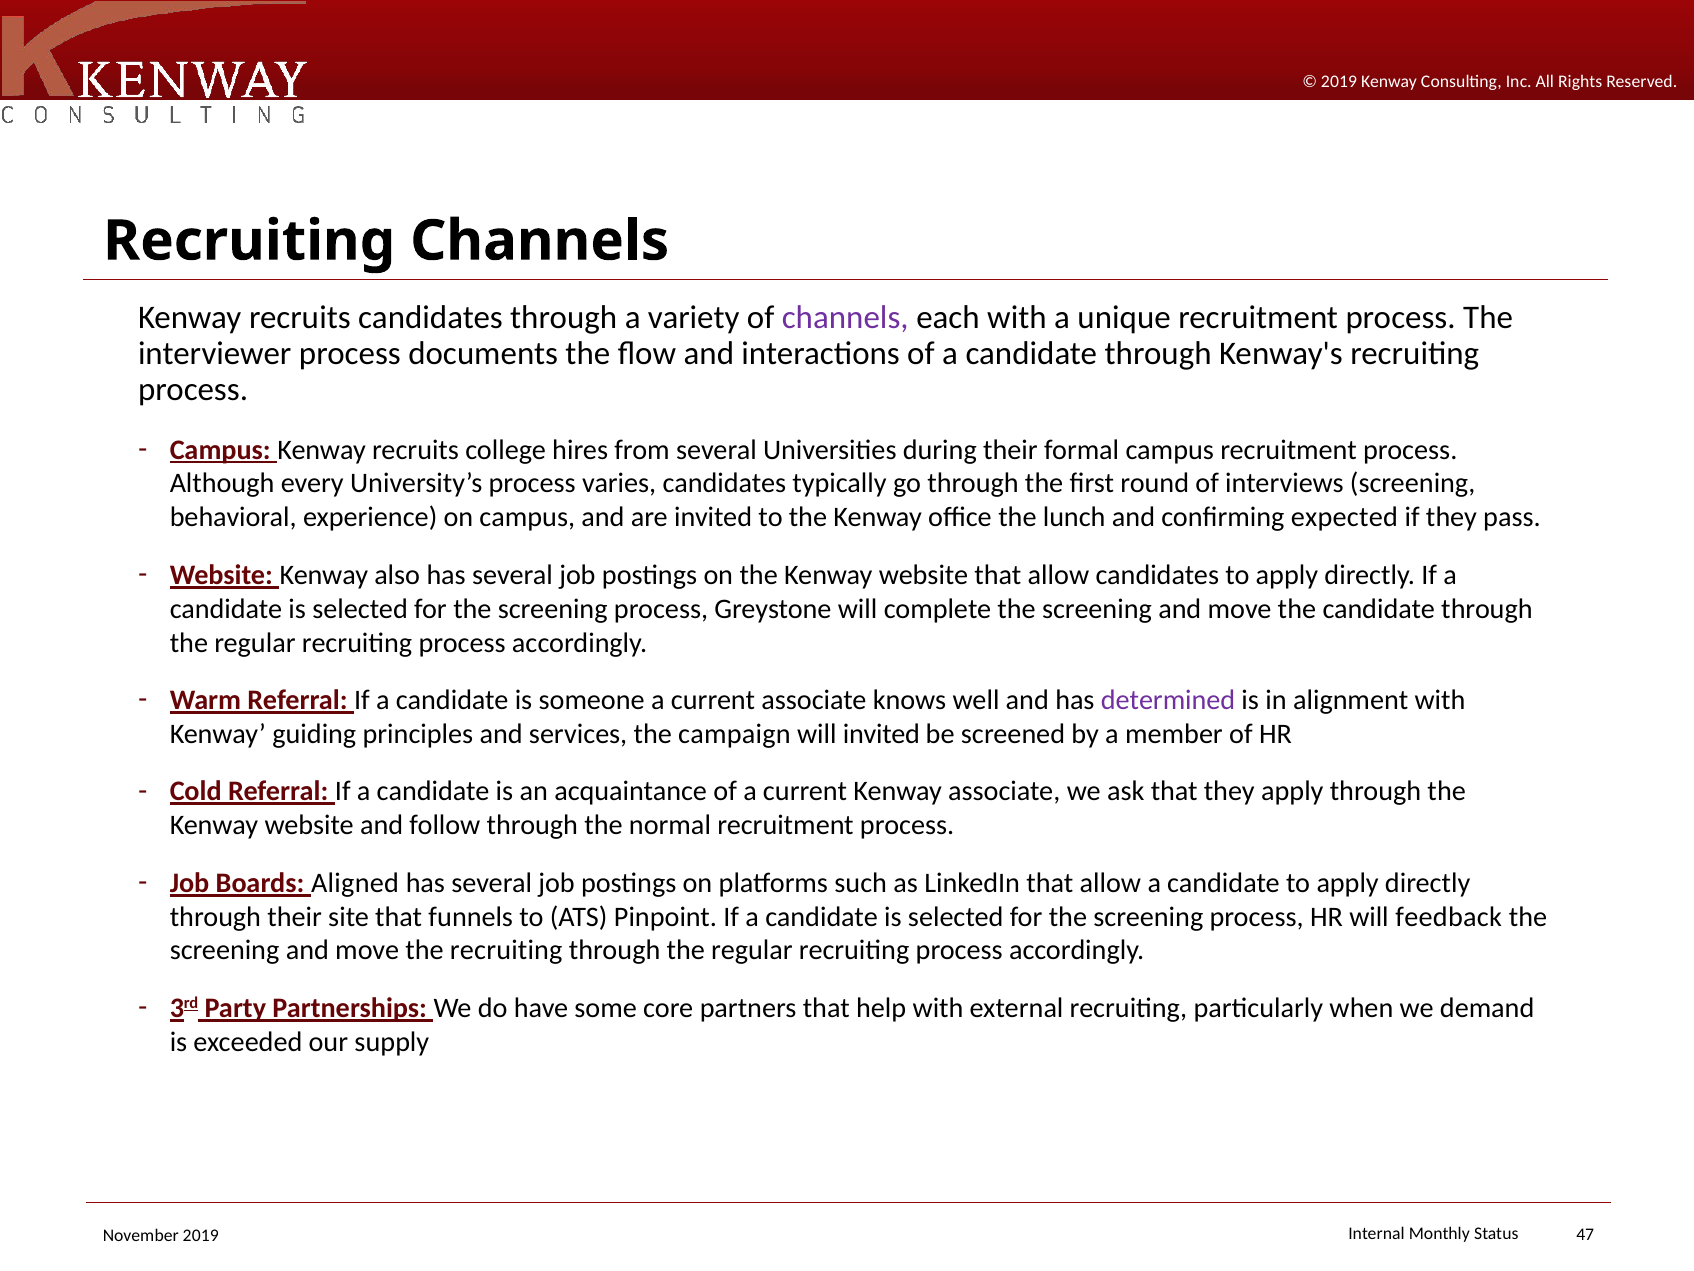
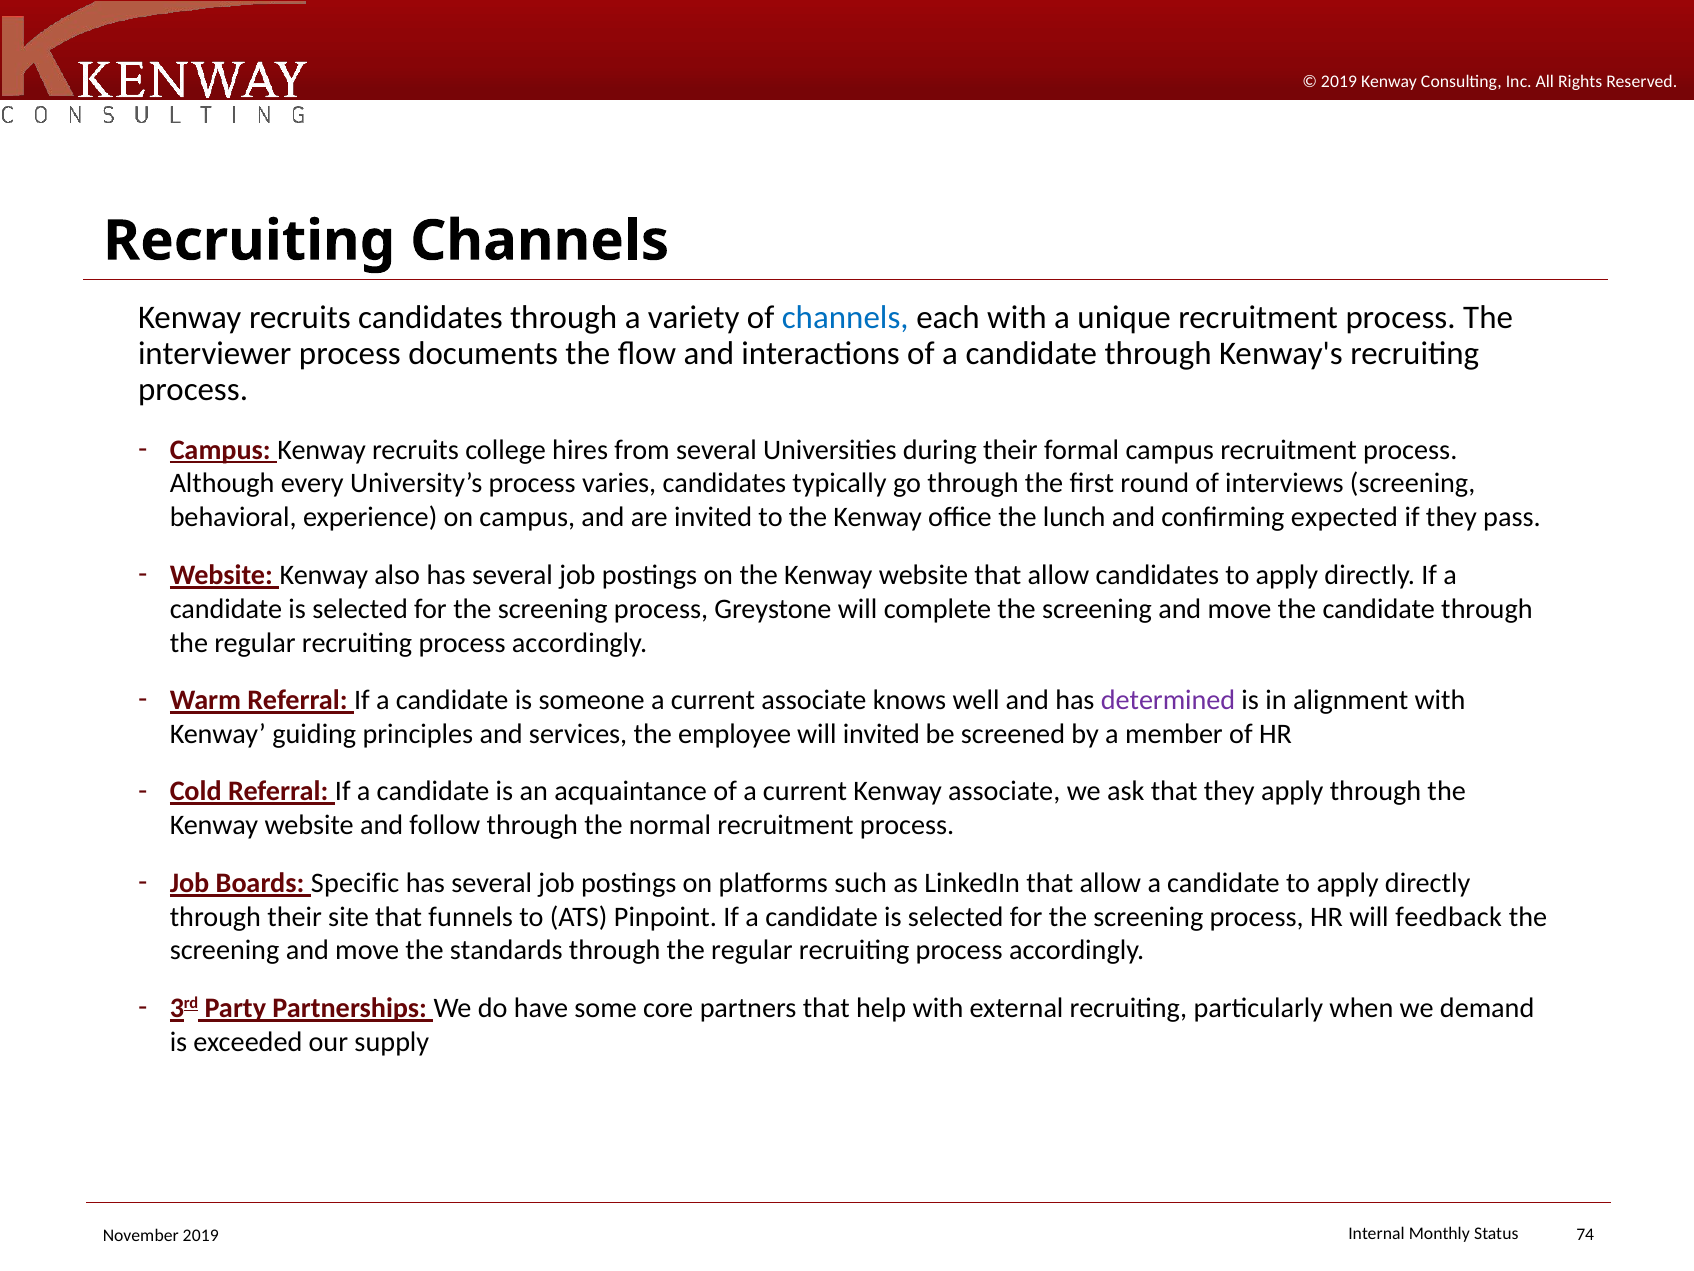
channels at (845, 318) colour: purple -> blue
campaign: campaign -> employee
Aligned: Aligned -> Specific
the recruiting: recruiting -> standards
47: 47 -> 74
